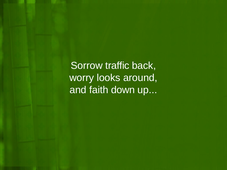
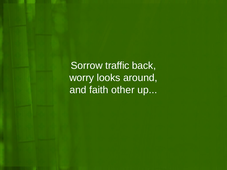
down: down -> other
